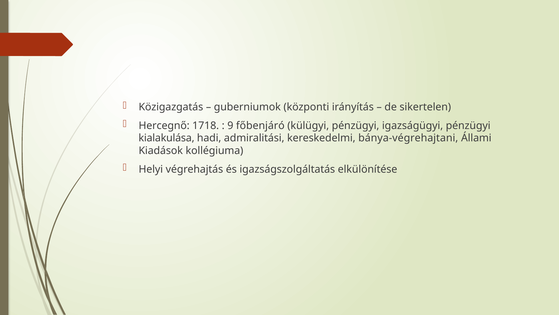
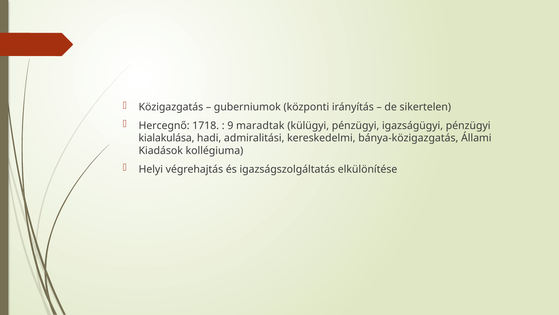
főbenjáró: főbenjáró -> maradtak
bánya-végrehajtani: bánya-végrehajtani -> bánya-közigazgatás
